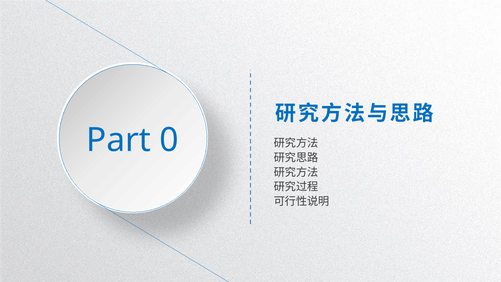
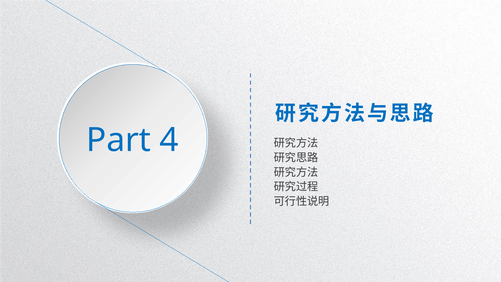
0: 0 -> 4
